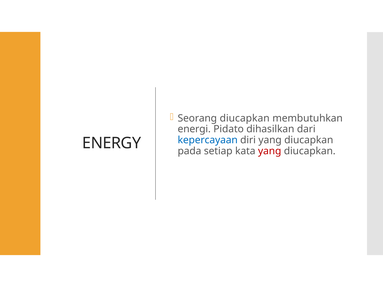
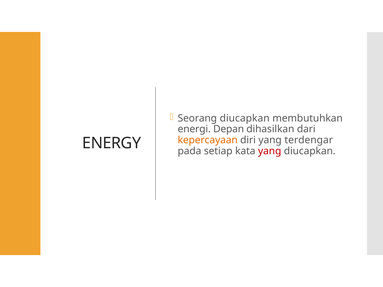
Pidato: Pidato -> Depan
kepercayaan colour: blue -> orange
diri yang diucapkan: diucapkan -> terdengar
